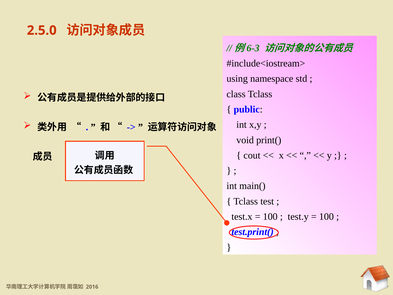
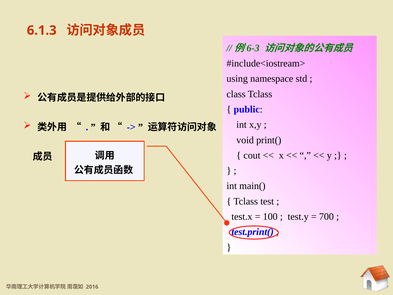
2.5.0: 2.5.0 -> 6.1.3
100 at (326, 216): 100 -> 700
